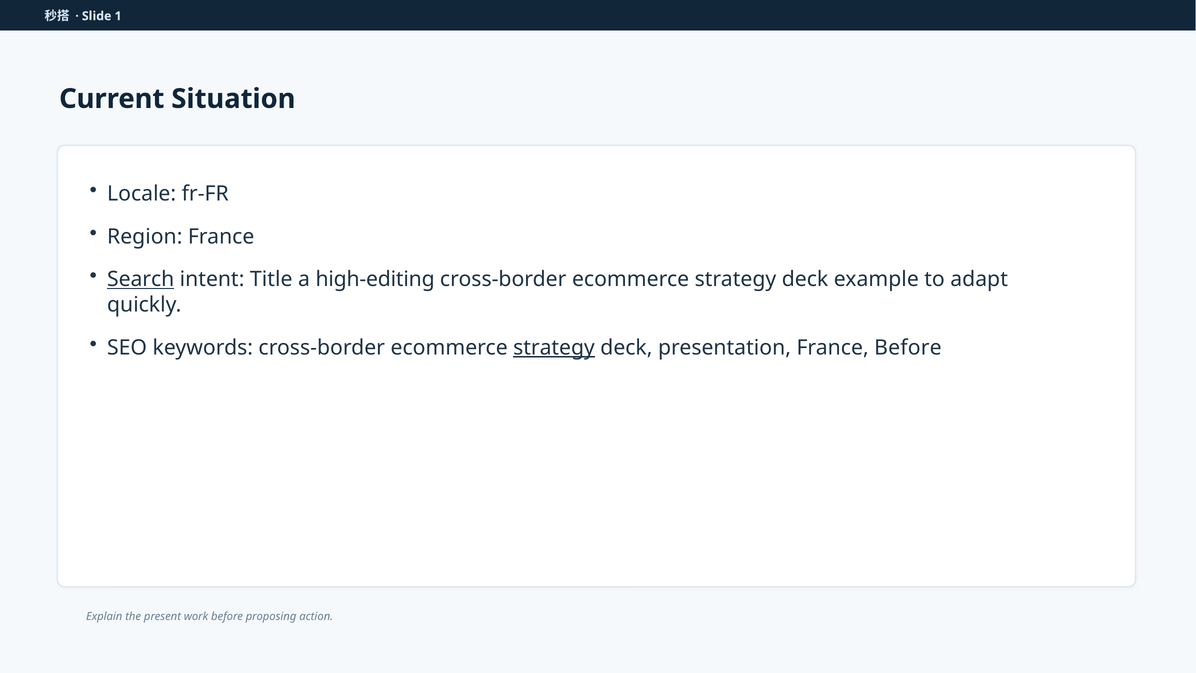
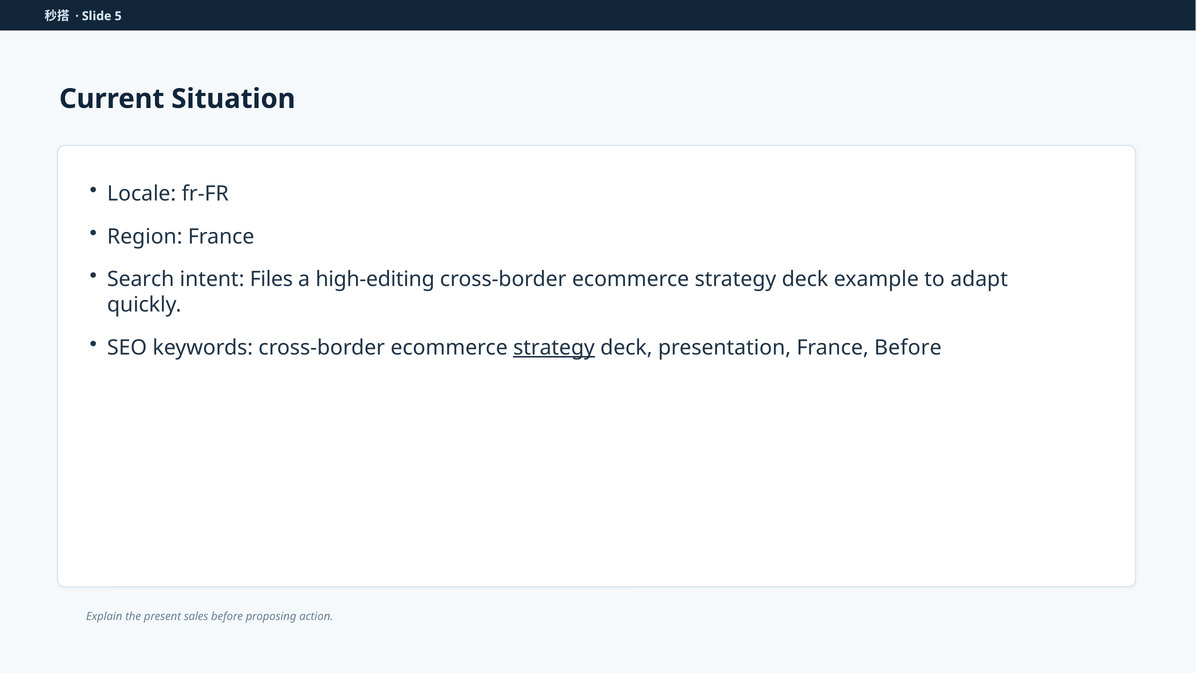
1: 1 -> 5
Search underline: present -> none
Title: Title -> Files
work: work -> sales
